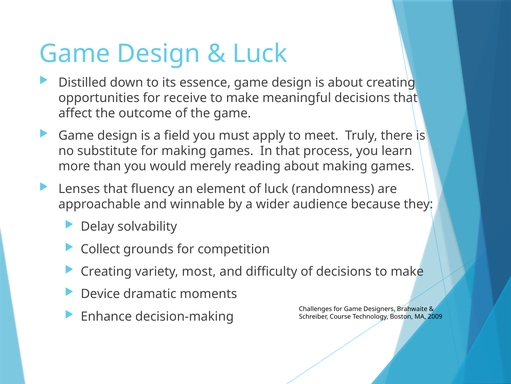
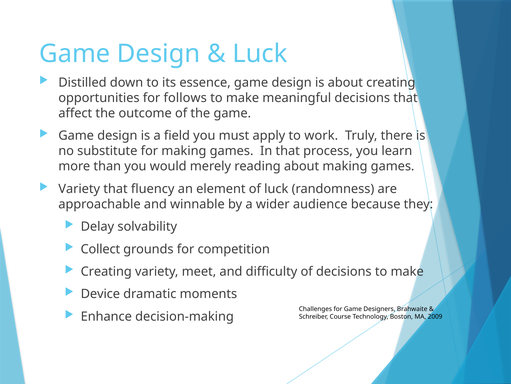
receive: receive -> follows
meet: meet -> work
Lenses at (79, 188): Lenses -> Variety
most: most -> meet
